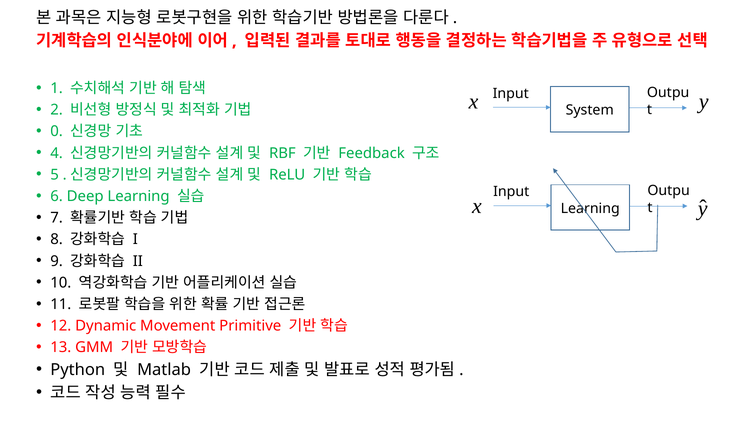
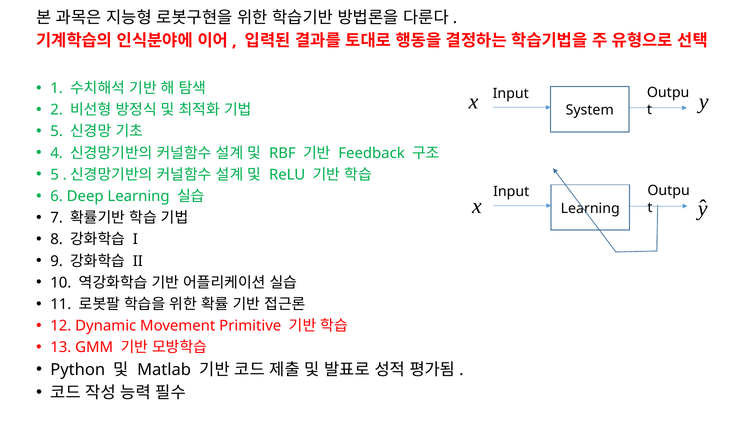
0 at (57, 132): 0 -> 5
